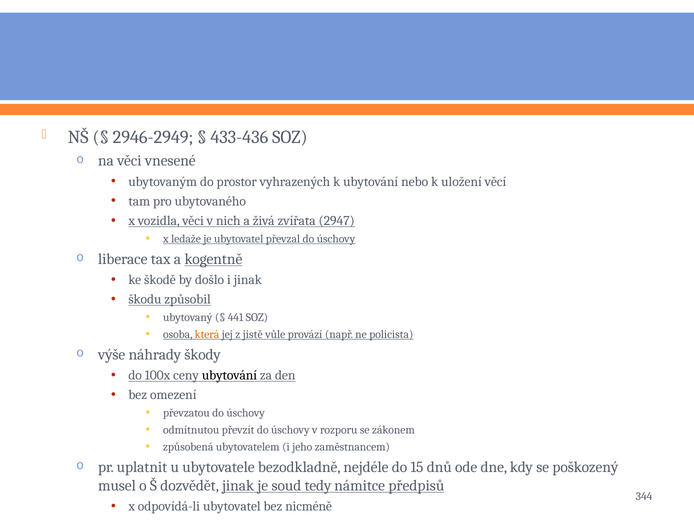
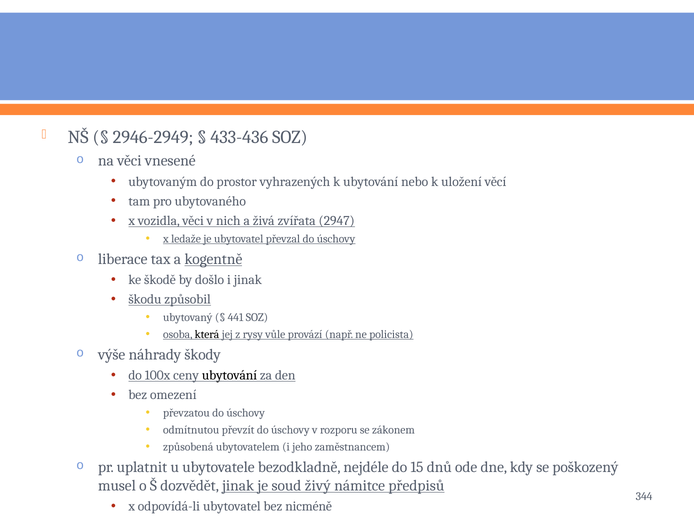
která colour: orange -> black
jistě: jistě -> rysy
tedy: tedy -> živý
